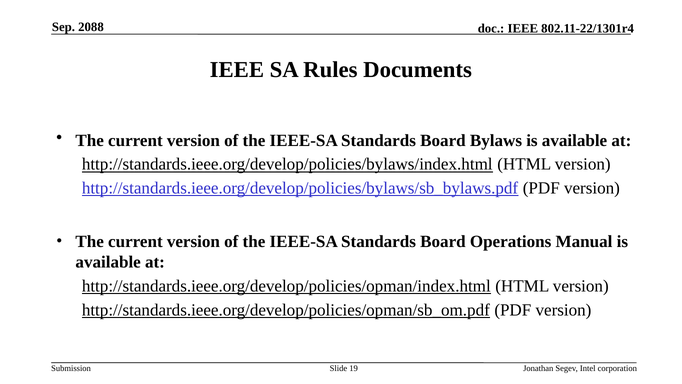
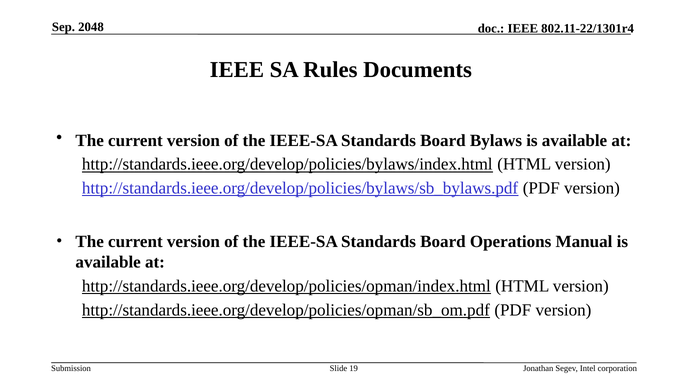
2088: 2088 -> 2048
